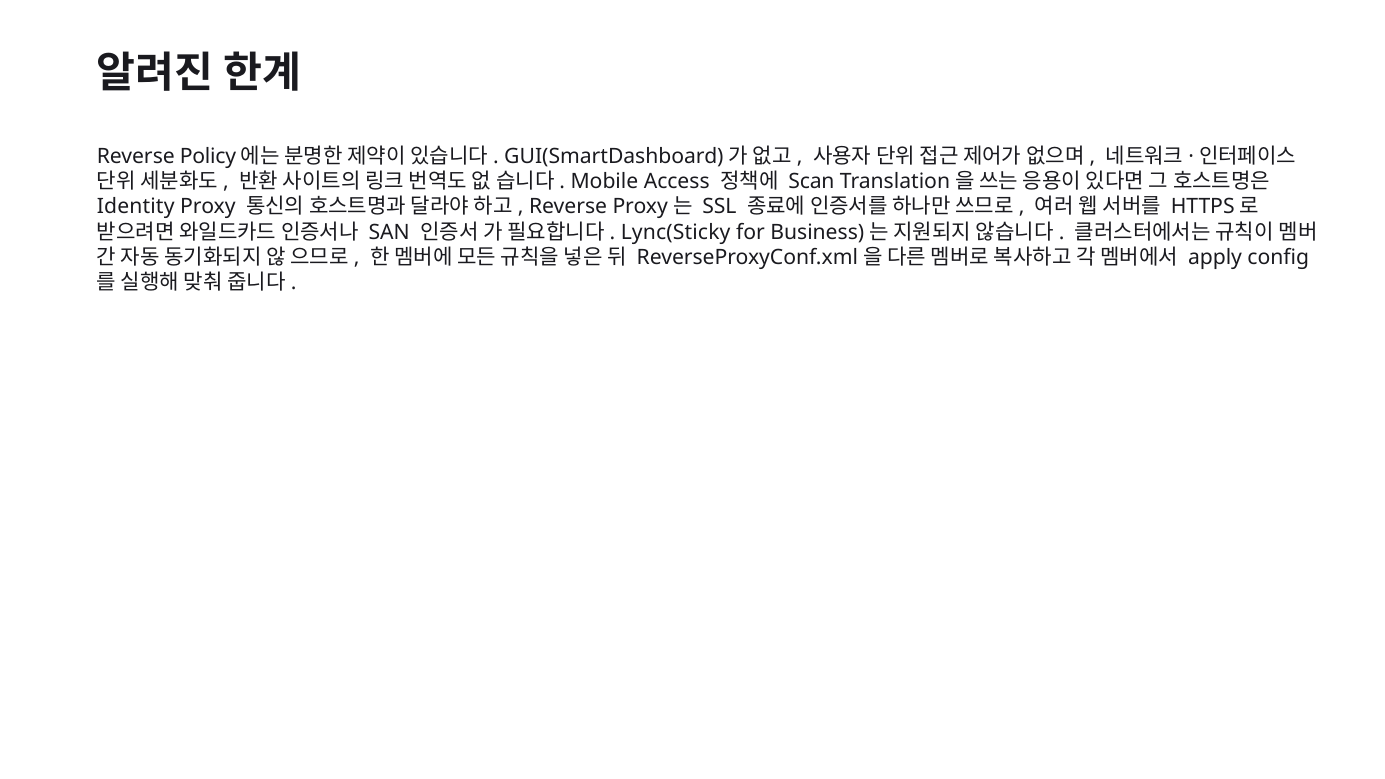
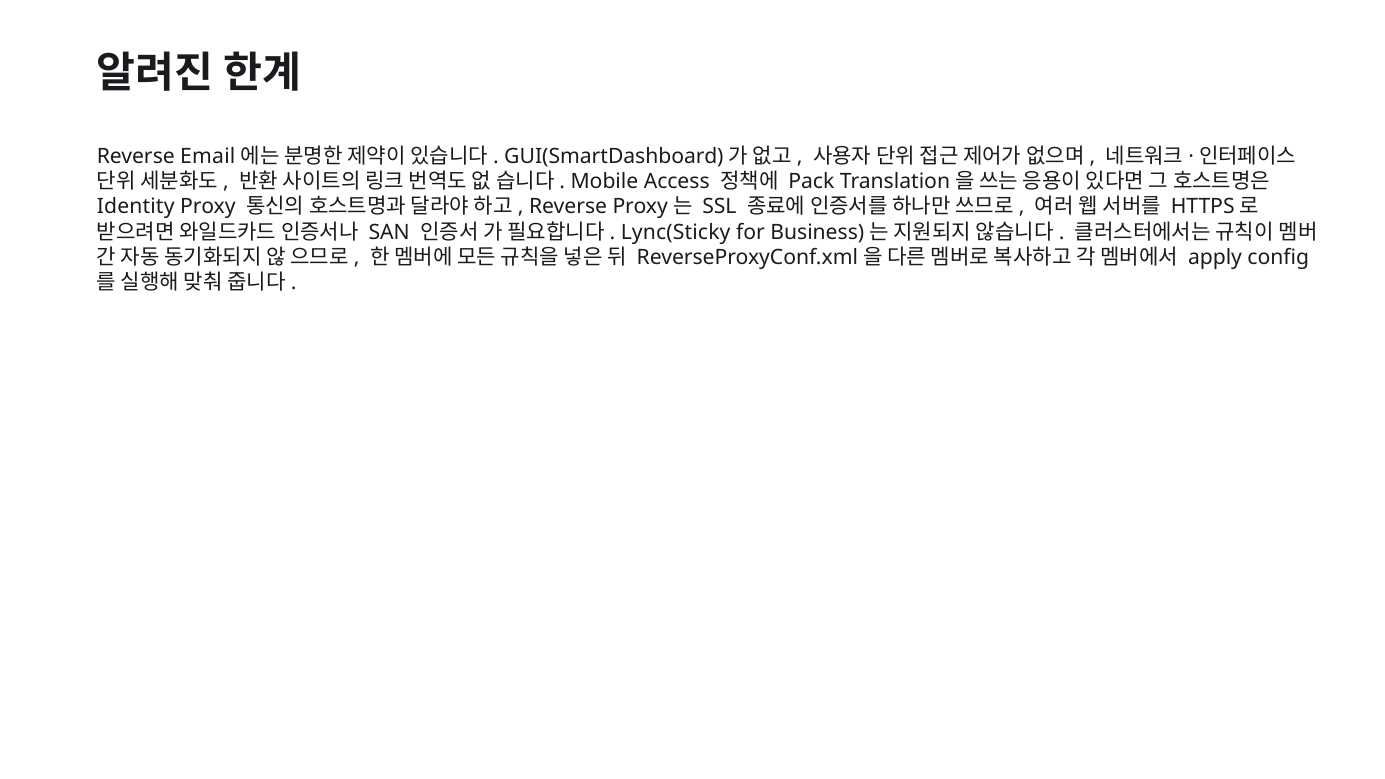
Policy: Policy -> Email
Scan: Scan -> Pack
